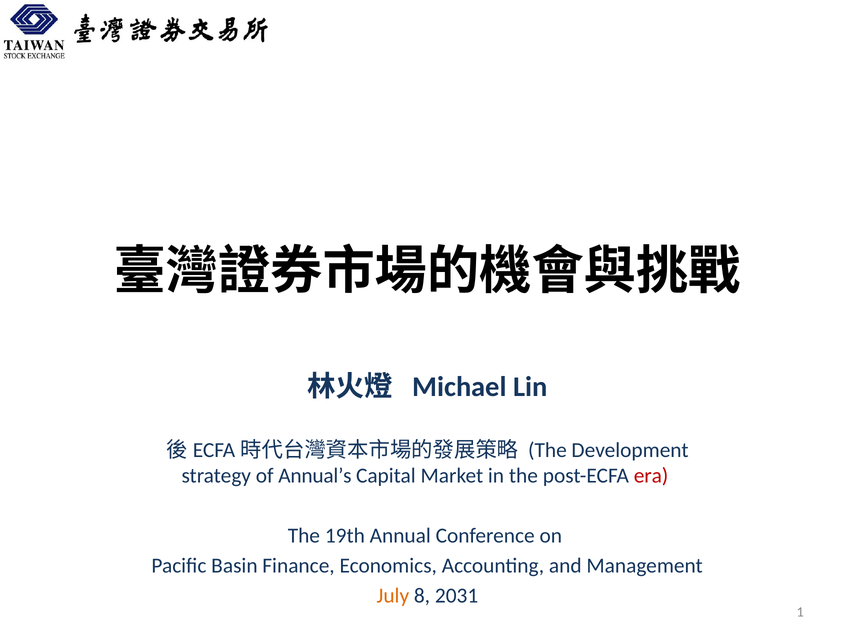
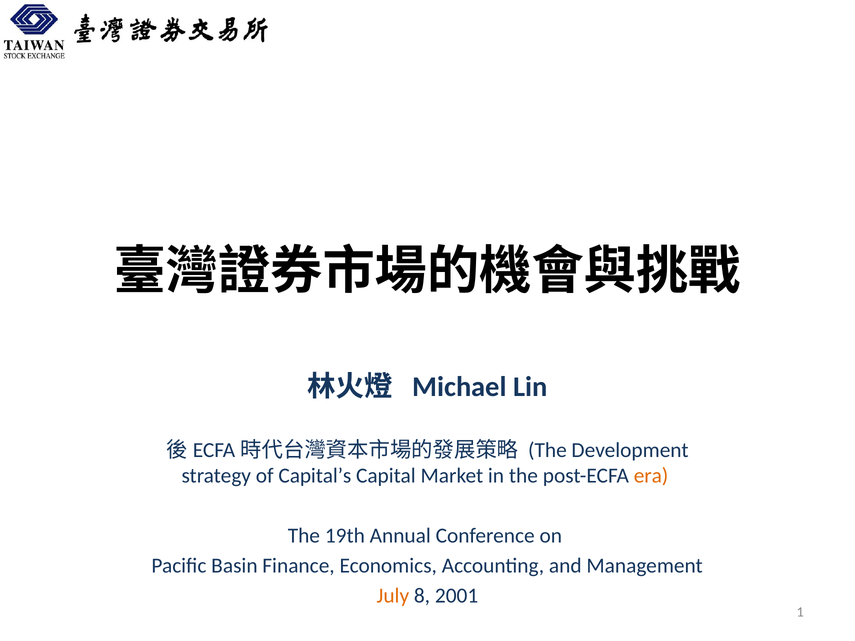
Annual’s: Annual’s -> Capital’s
era colour: red -> orange
2031: 2031 -> 2001
